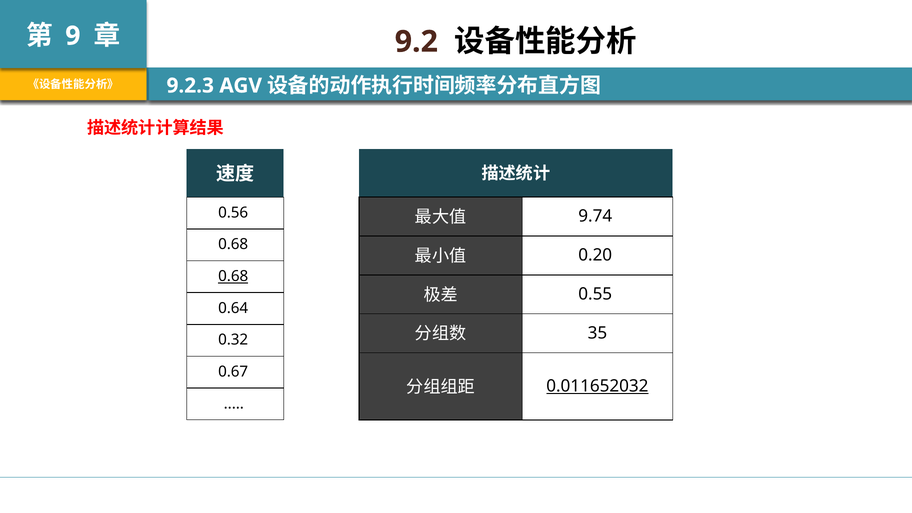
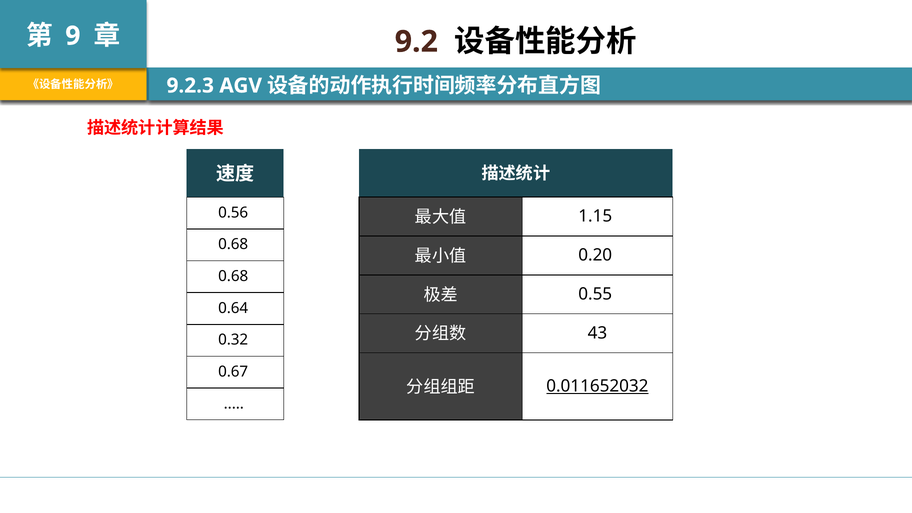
9.74: 9.74 -> 1.15
0.68 at (233, 276) underline: present -> none
35: 35 -> 43
